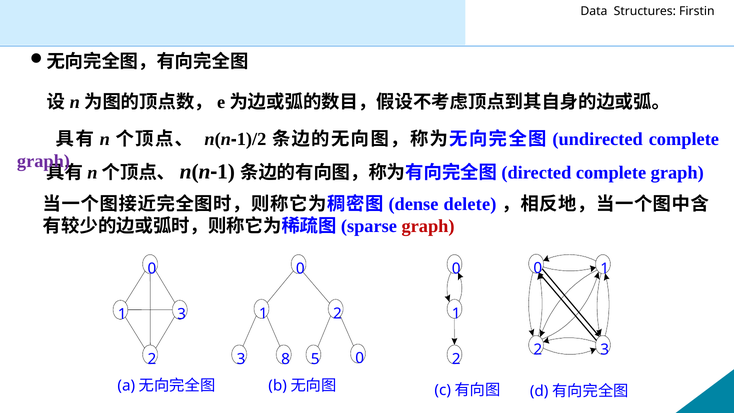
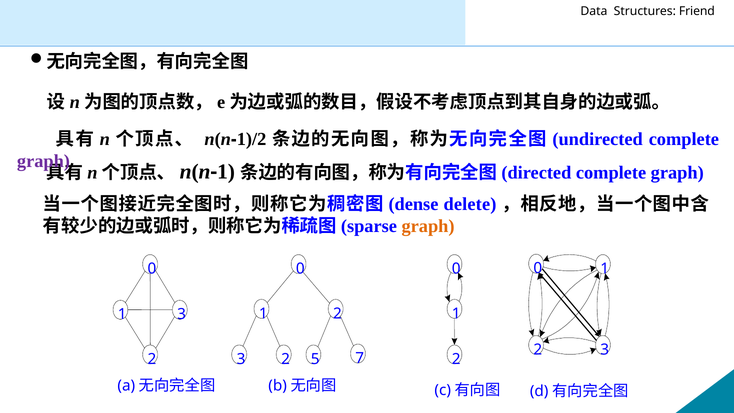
Firstin: Firstin -> Friend
graph at (428, 226) colour: red -> orange
8 at (286, 359): 8 -> 2
5 0: 0 -> 7
